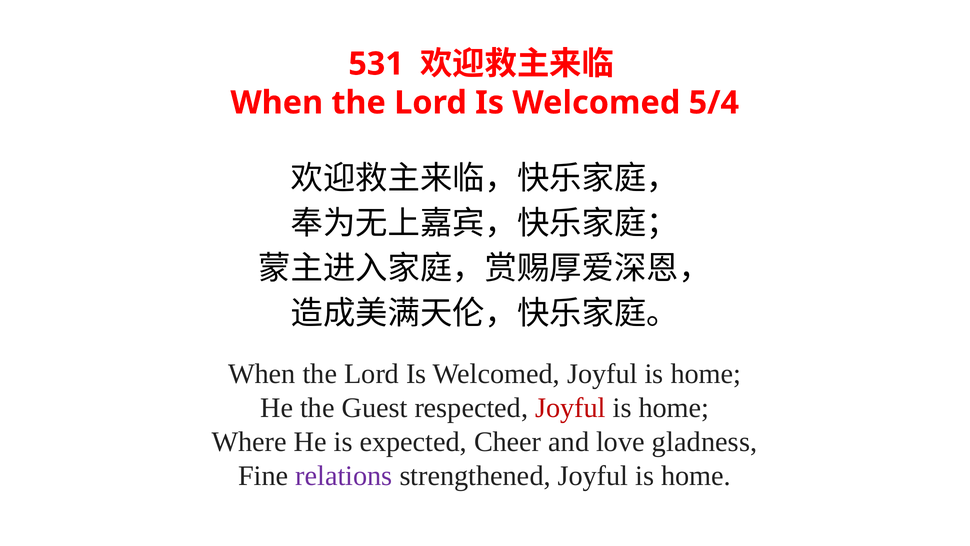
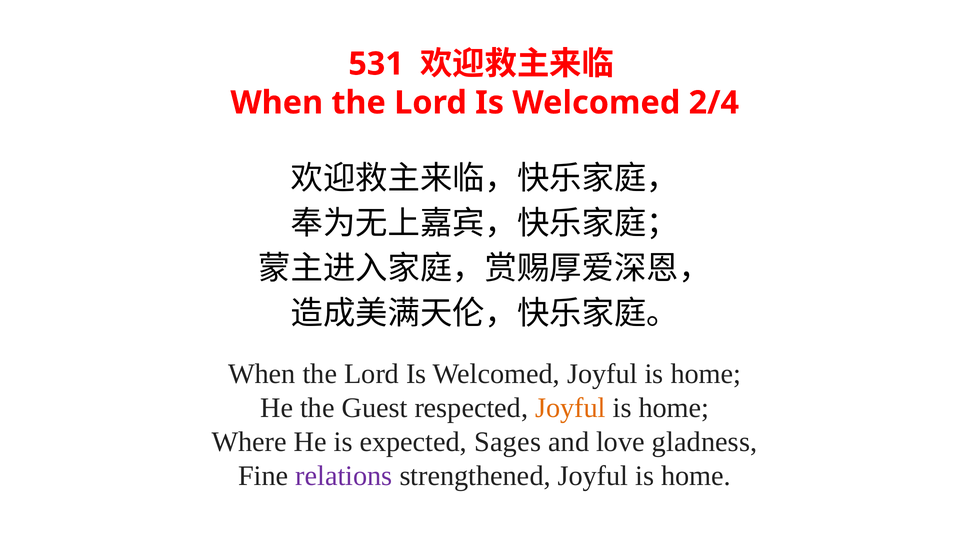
5/4: 5/4 -> 2/4
Joyful at (570, 408) colour: red -> orange
Cheer: Cheer -> Sages
